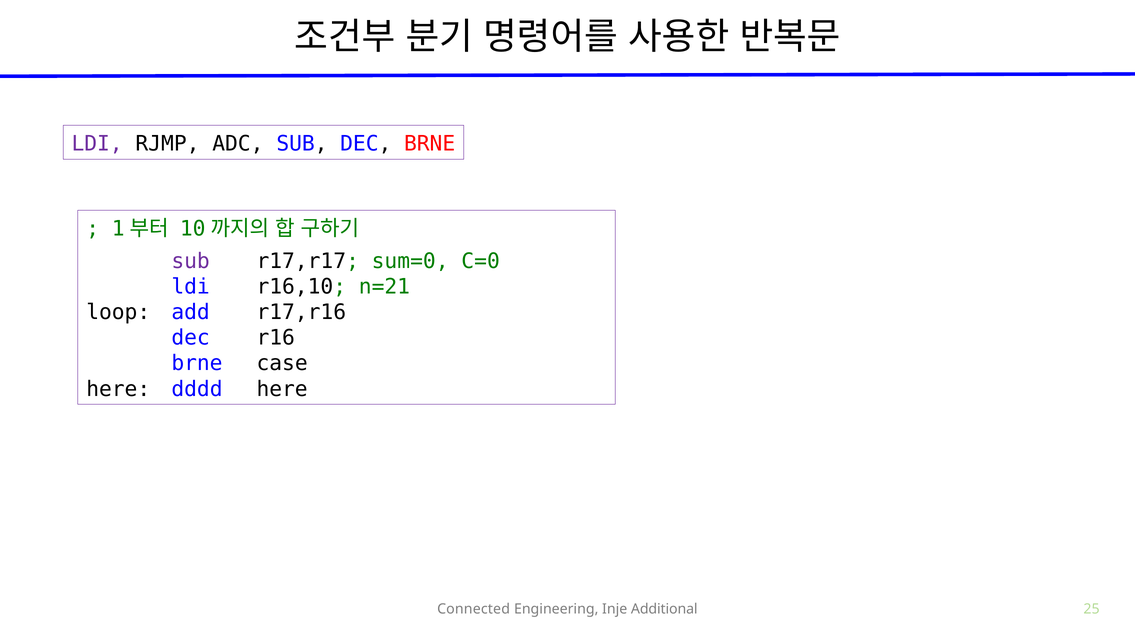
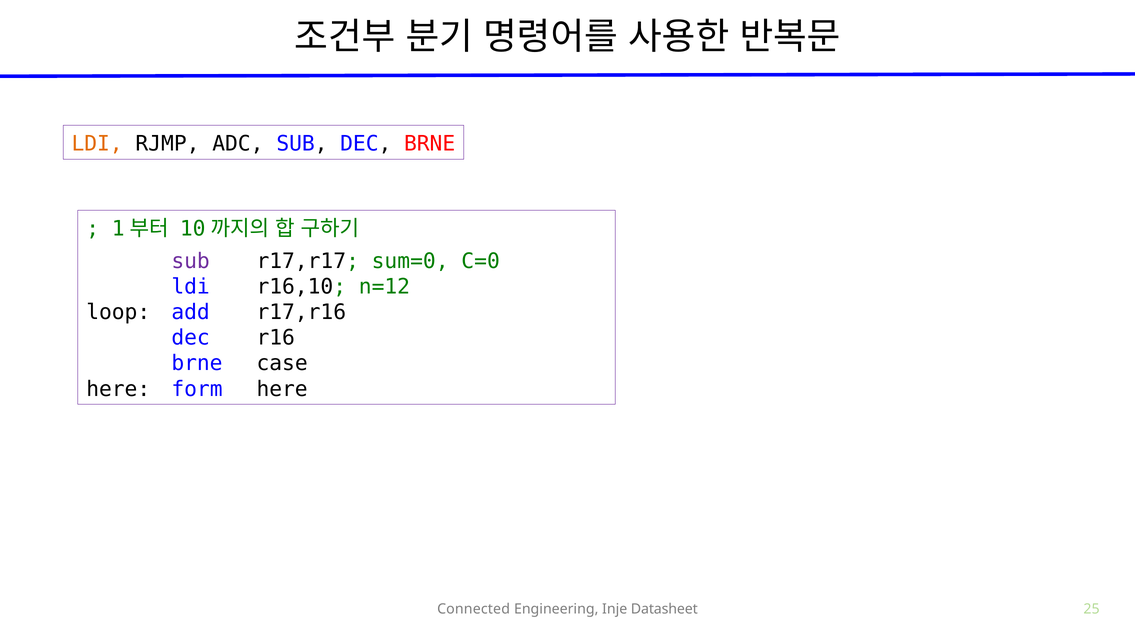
LDI at (97, 144) colour: purple -> orange
n=21: n=21 -> n=12
dddd: dddd -> form
Additional: Additional -> Datasheet
